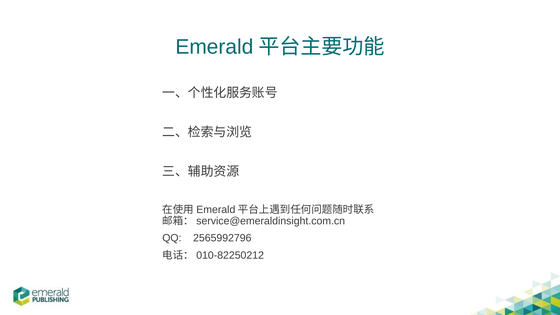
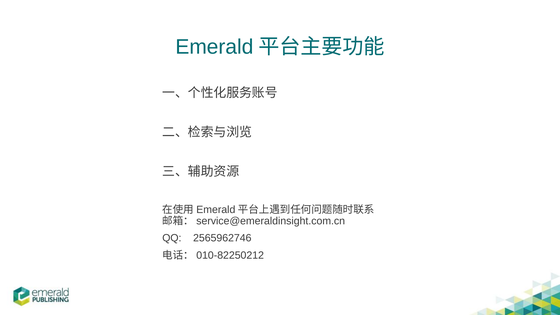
2565992796: 2565992796 -> 2565962746
